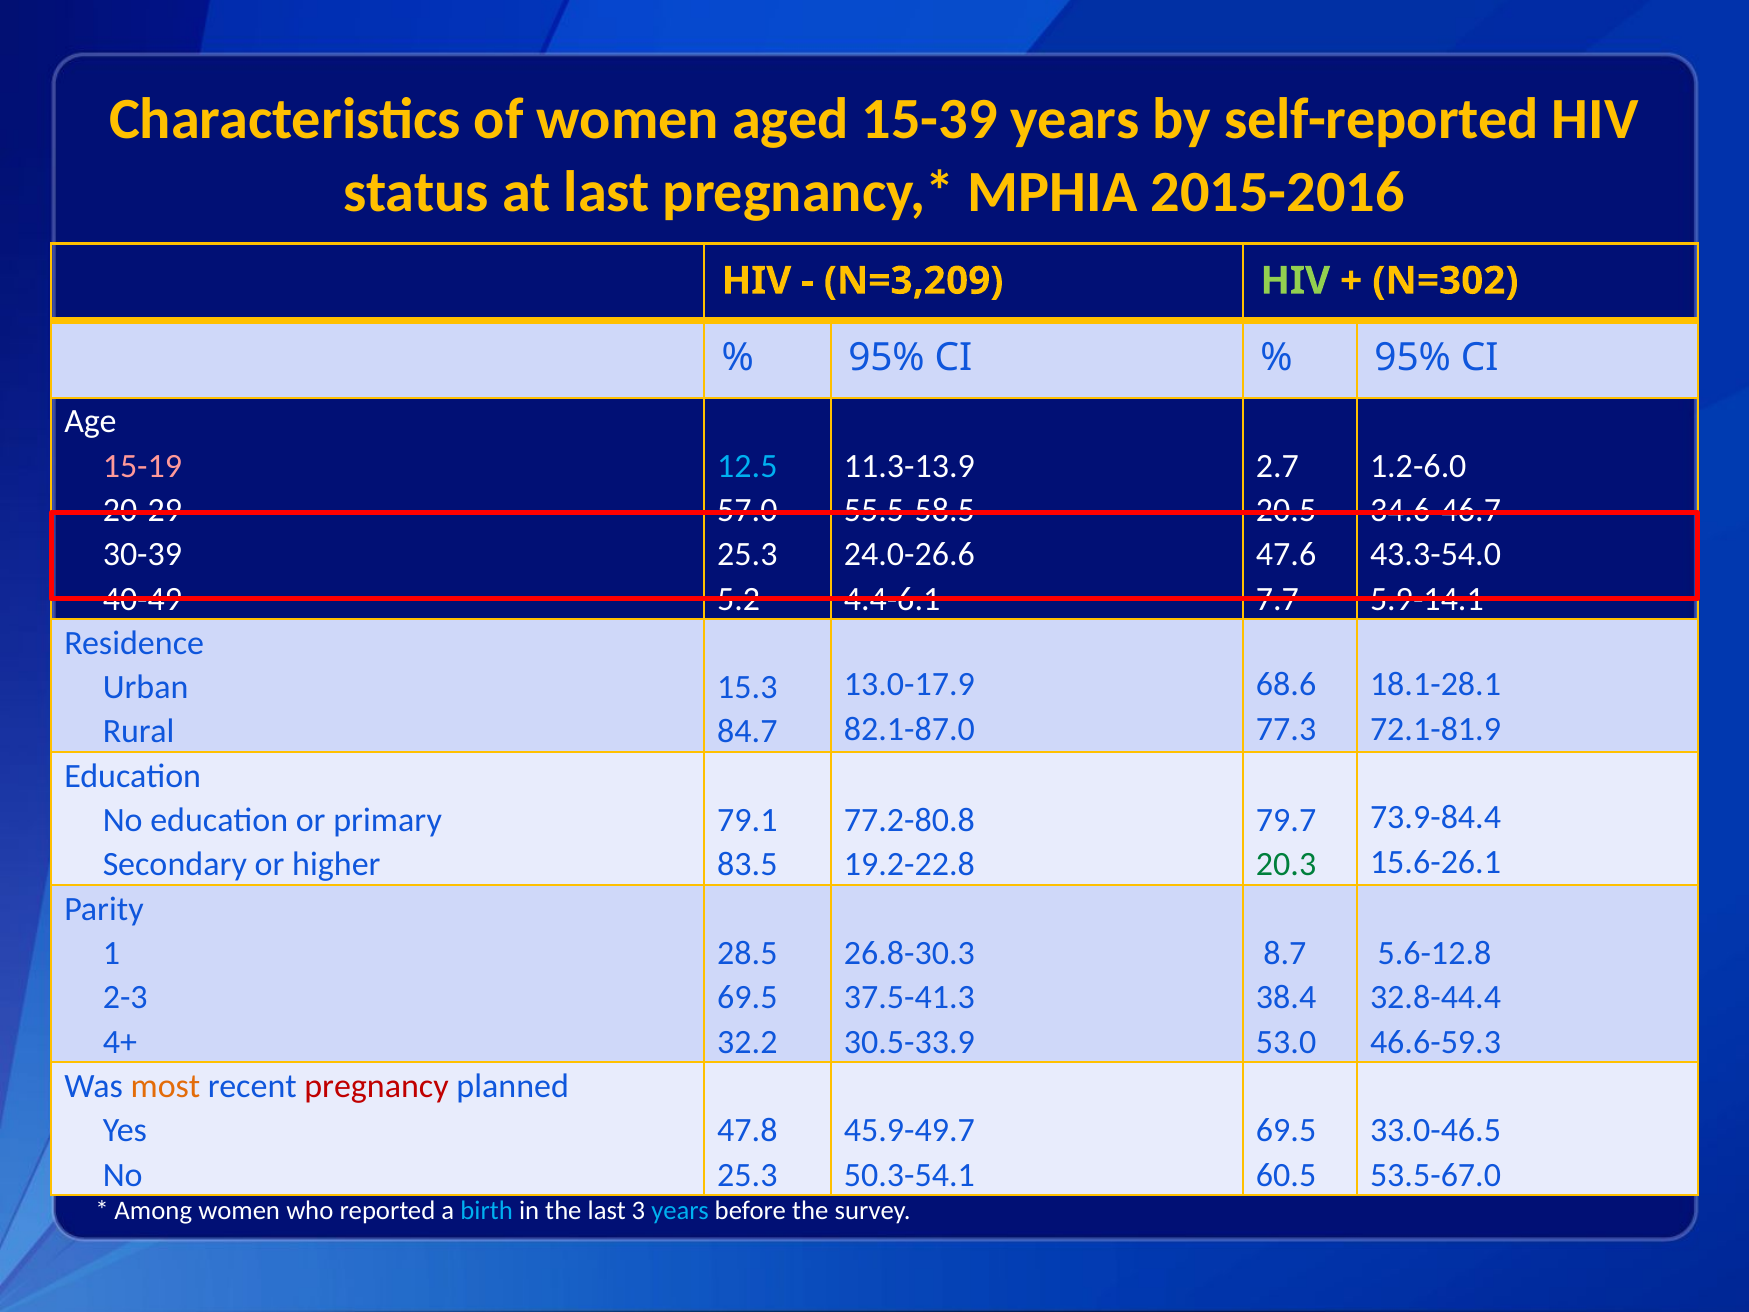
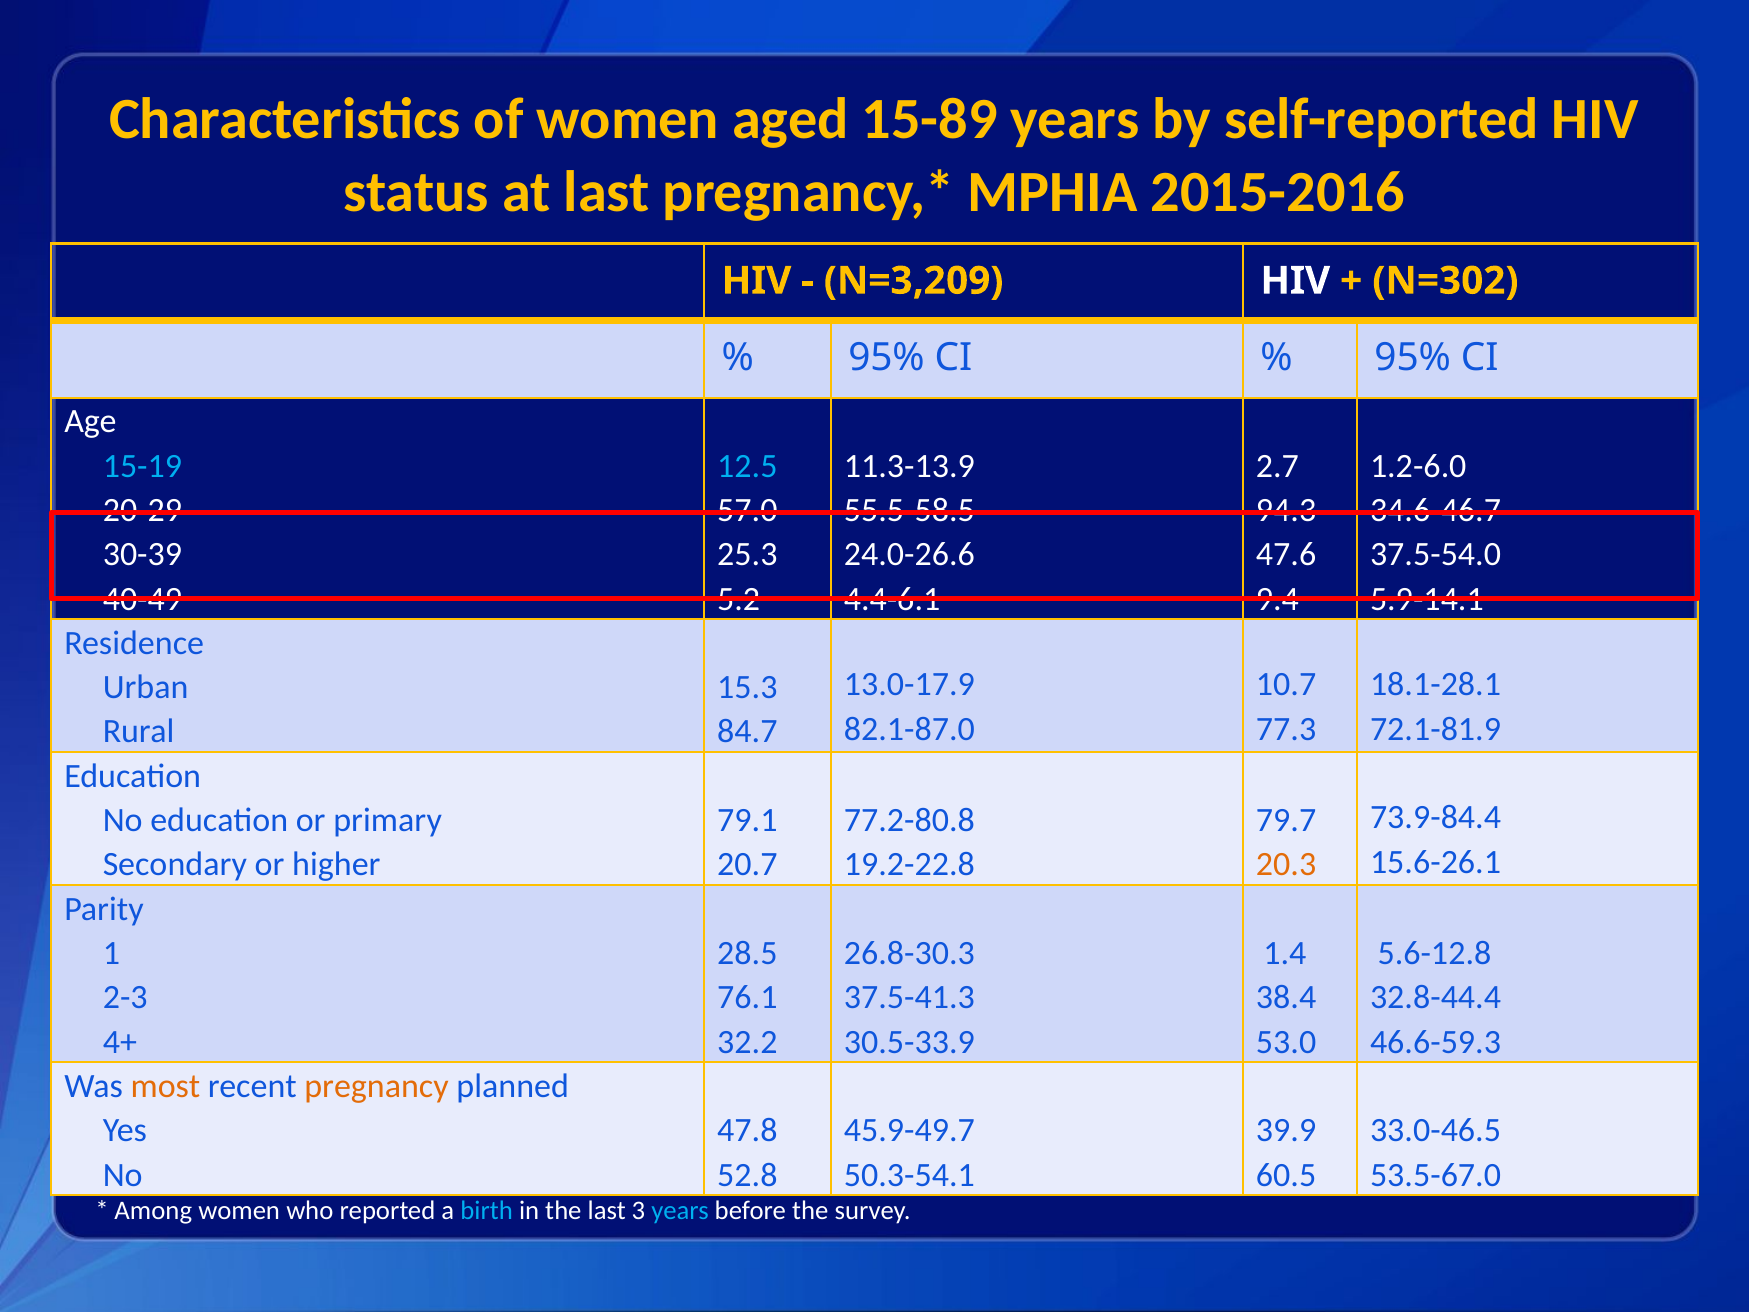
15-39: 15-39 -> 15-89
HIV at (1295, 281) colour: light green -> white
15-19 colour: pink -> light blue
20.5: 20.5 -> 94.3
43.3-54.0: 43.3-54.0 -> 37.5-54.0
7.7: 7.7 -> 9.4
68.6: 68.6 -> 10.7
83.5: 83.5 -> 20.7
20.3 colour: green -> orange
8.7: 8.7 -> 1.4
69.5 at (747, 997): 69.5 -> 76.1
pregnancy colour: red -> orange
69.5 at (1286, 1130): 69.5 -> 39.9
25.3 at (747, 1175): 25.3 -> 52.8
